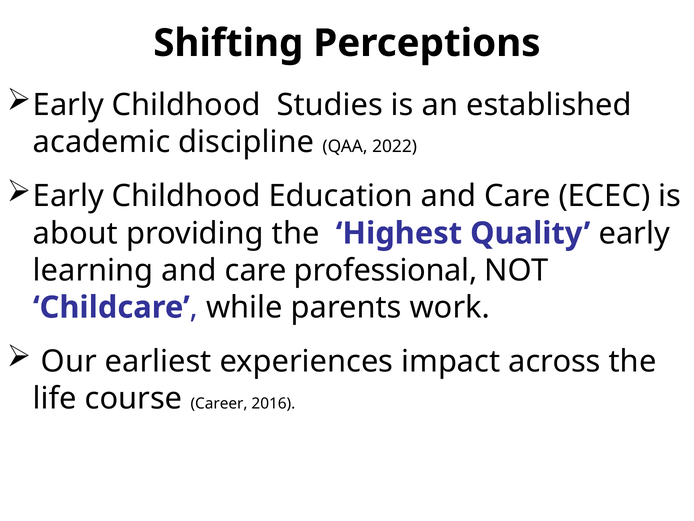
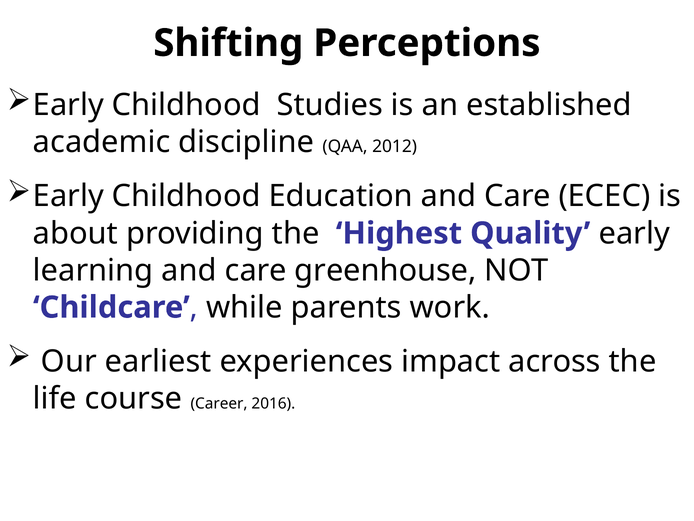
2022: 2022 -> 2012
professional: professional -> greenhouse
